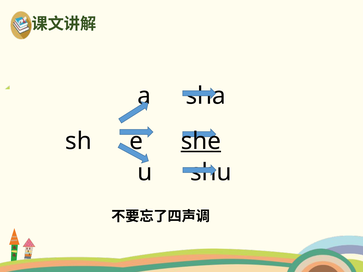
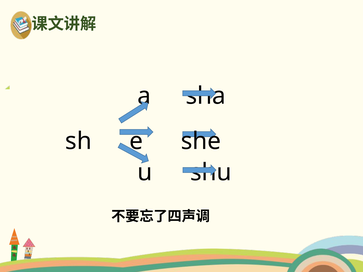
she underline: present -> none
